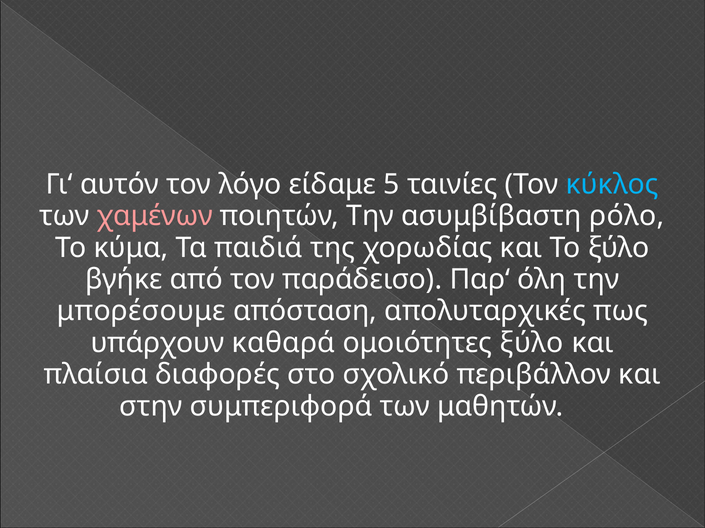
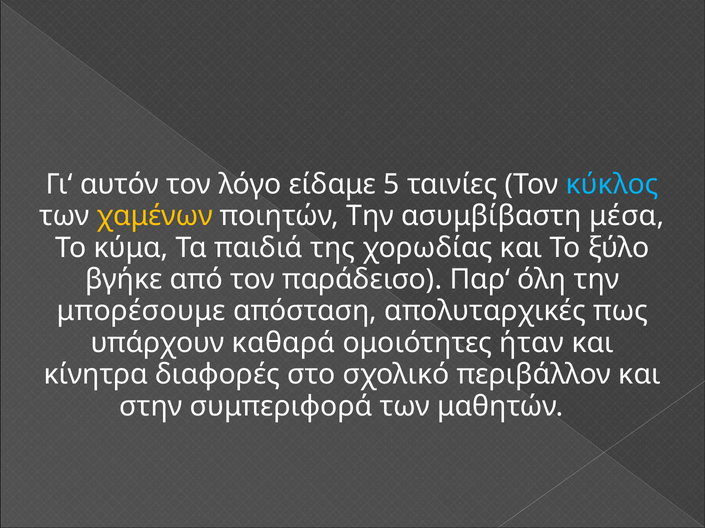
χαμένων colour: pink -> yellow
ρόλο: ρόλο -> μέσα
ομοιότητες ξύλο: ξύλο -> ήταν
πλαίσια: πλαίσια -> κίνητρα
